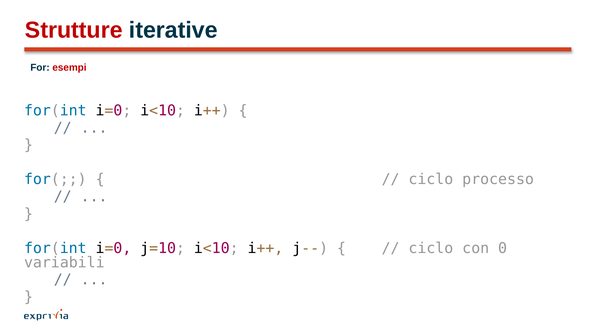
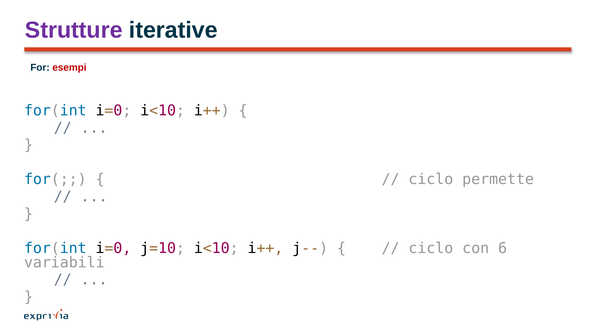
Strutture colour: red -> purple
processo: processo -> permette
0: 0 -> 6
